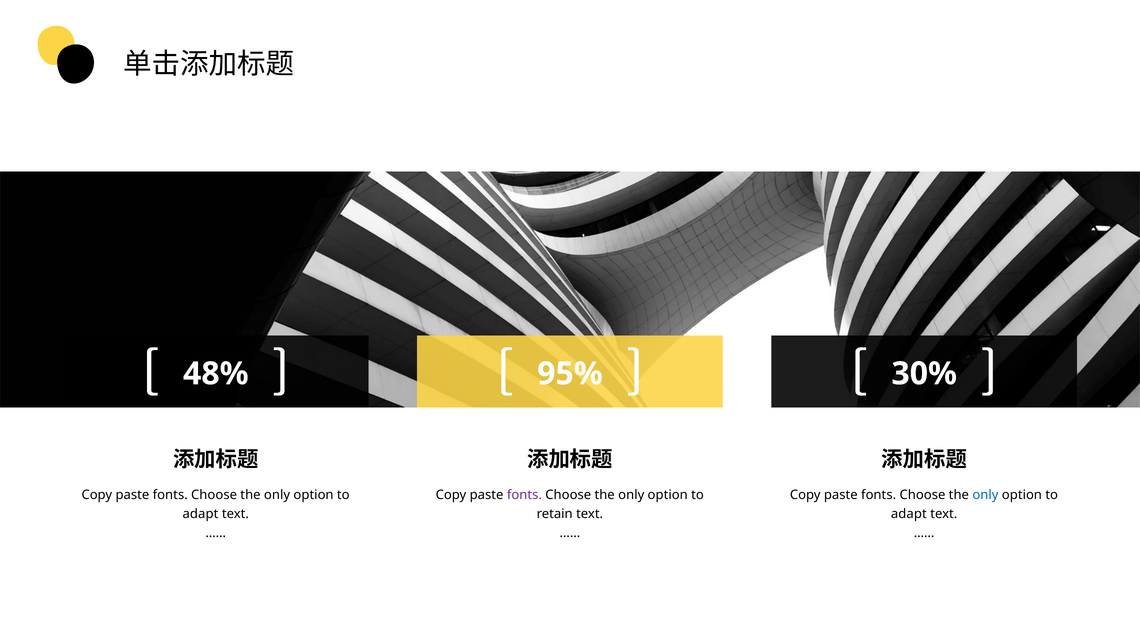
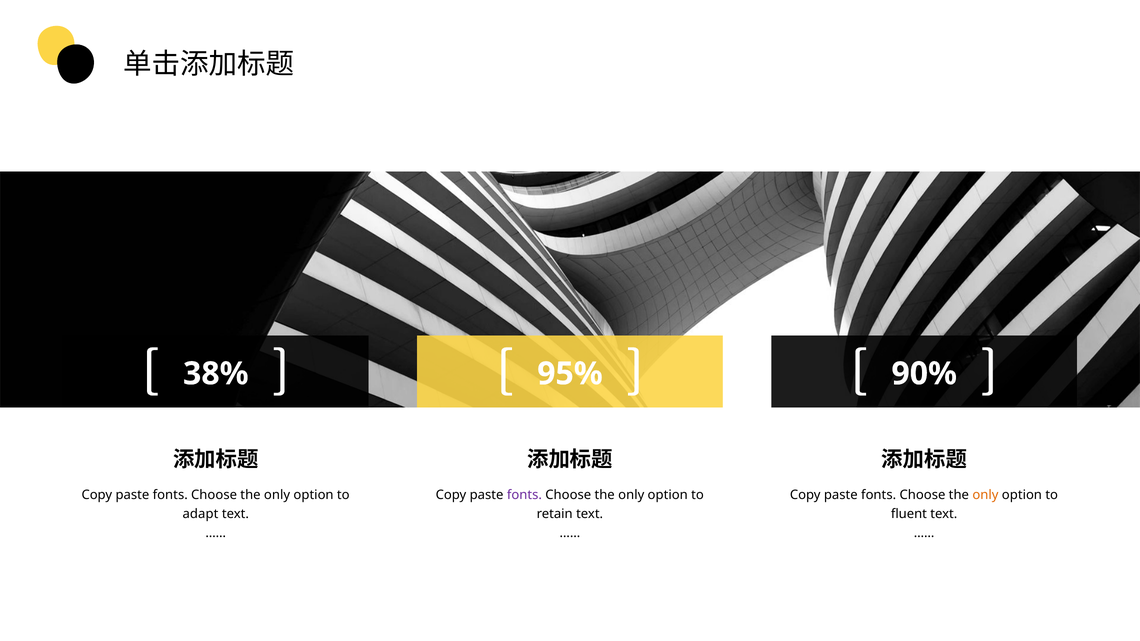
48%: 48% -> 38%
30%: 30% -> 90%
only at (985, 495) colour: blue -> orange
adapt at (909, 514): adapt -> fluent
